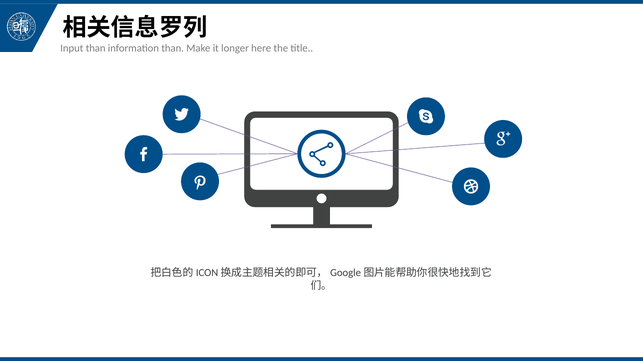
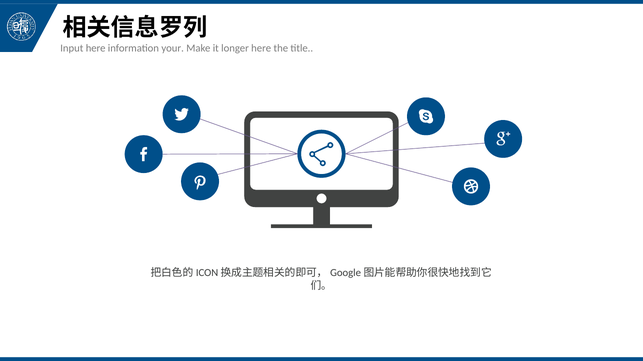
Input than: than -> here
information than: than -> your
